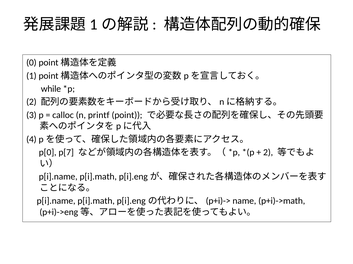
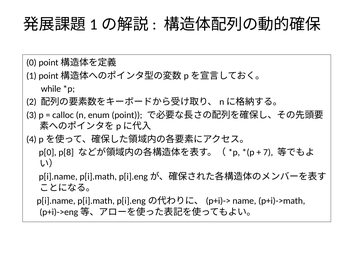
printf: printf -> enum
p[7: p[7 -> p[8
2 at (268, 153): 2 -> 7
